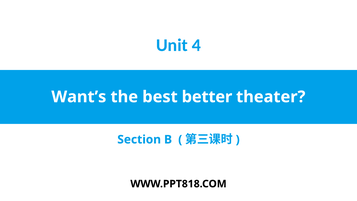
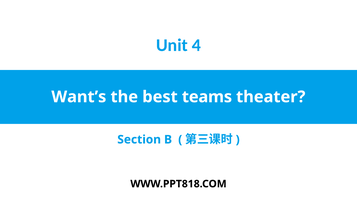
better: better -> teams
